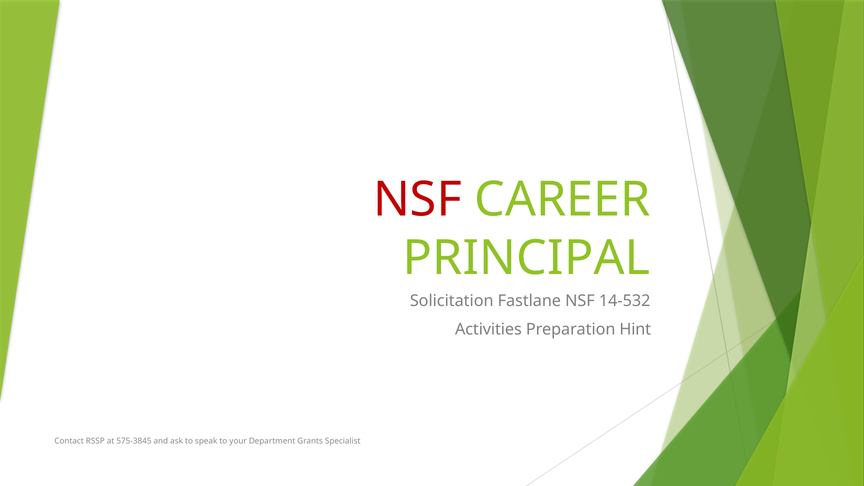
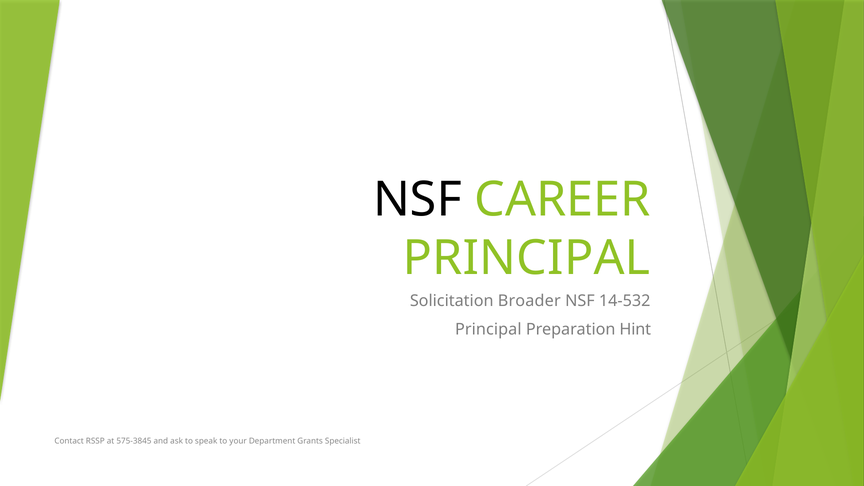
NSF at (417, 200) colour: red -> black
Fastlane: Fastlane -> Broader
Activities at (488, 330): Activities -> Principal
